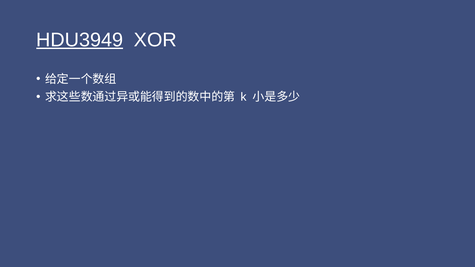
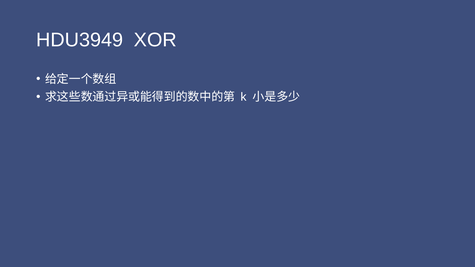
HDU3949 underline: present -> none
